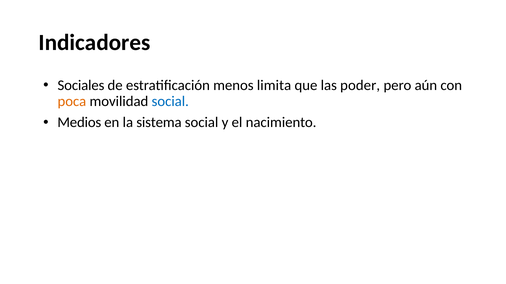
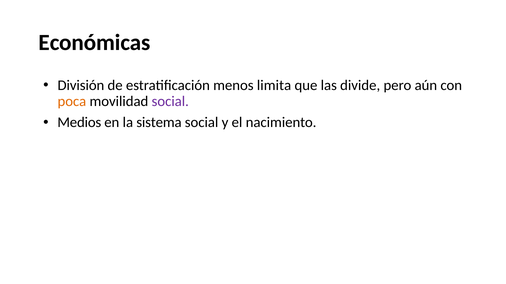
Indicadores: Indicadores -> Económicas
Sociales: Sociales -> División
poder: poder -> divide
social at (170, 101) colour: blue -> purple
